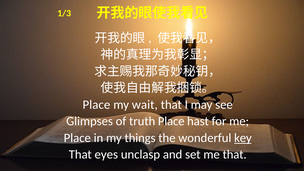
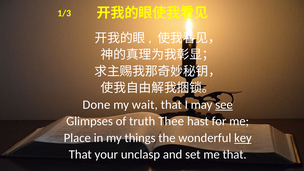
Place at (96, 105): Place -> Done
see underline: none -> present
truth Place: Place -> Thee
eyes: eyes -> your
